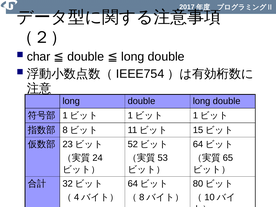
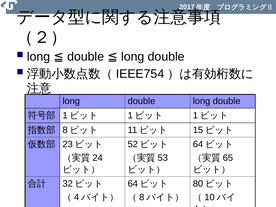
char at (39, 57): char -> long
